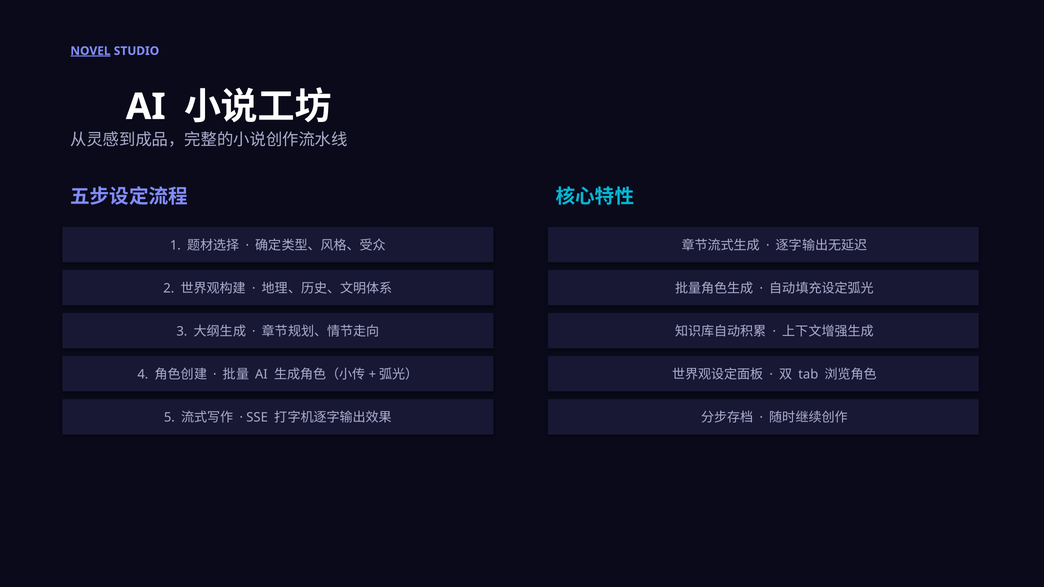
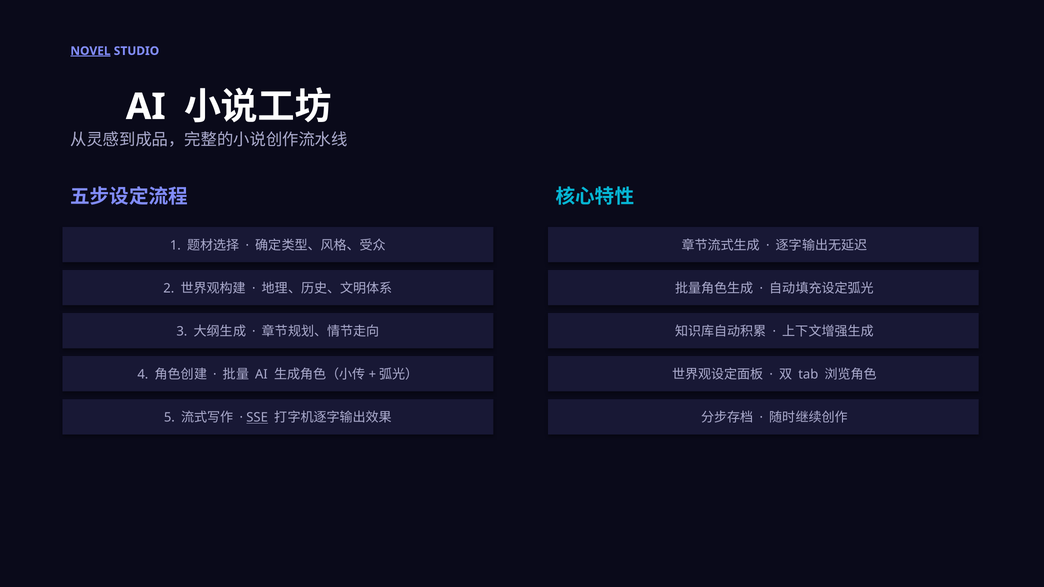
SSE underline: none -> present
